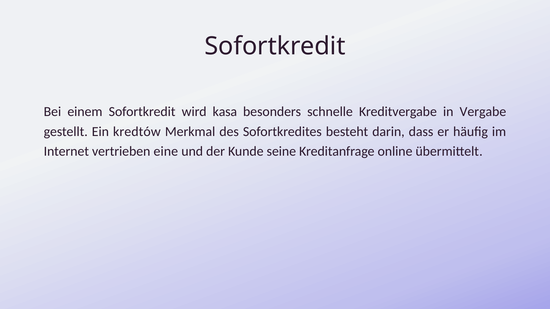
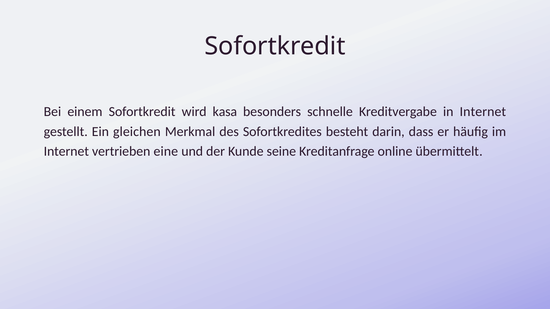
in Vergabe: Vergabe -> Internet
kredtów: kredtów -> gleichen
